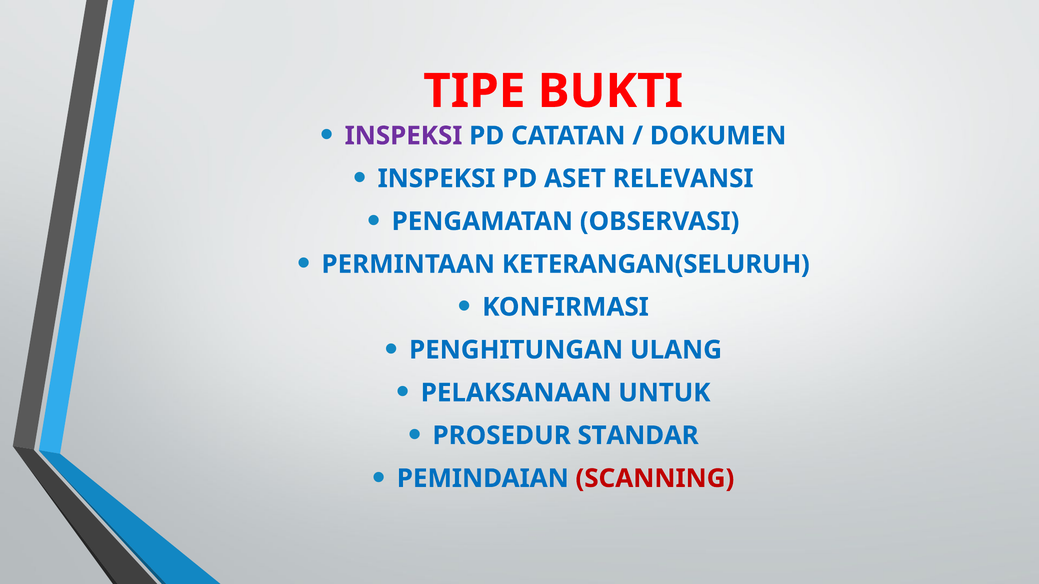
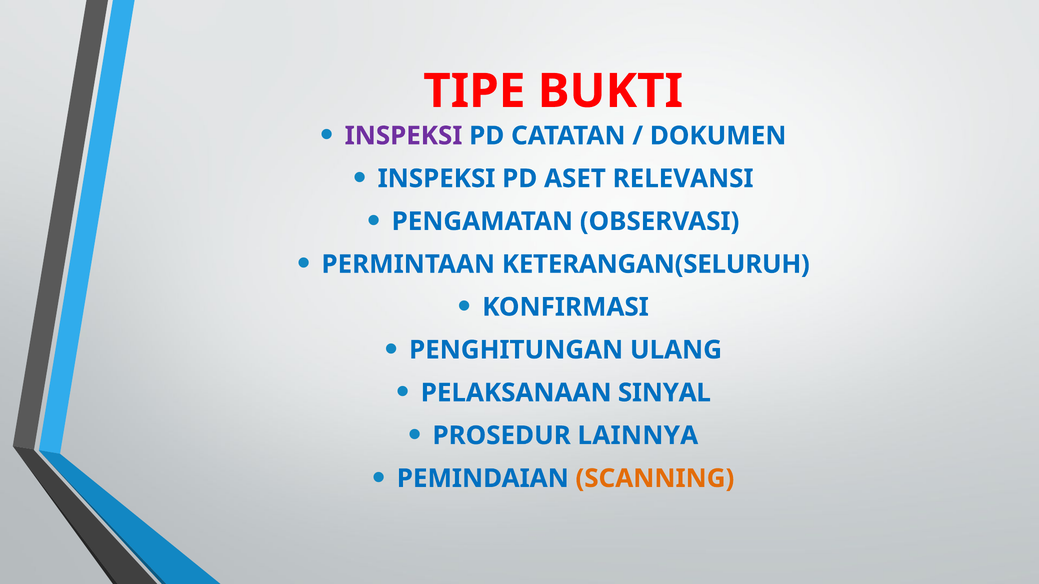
UNTUK: UNTUK -> SINYAL
STANDAR: STANDAR -> LAINNYA
SCANNING colour: red -> orange
